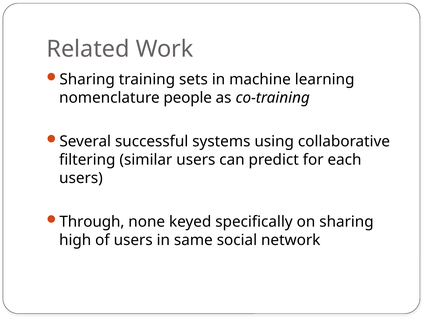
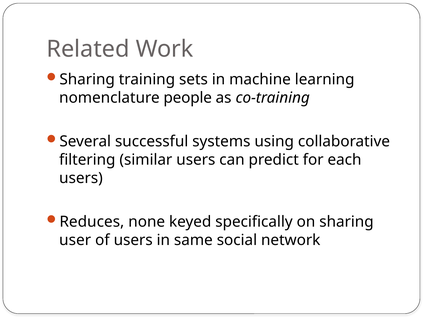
Through: Through -> Reduces
high: high -> user
